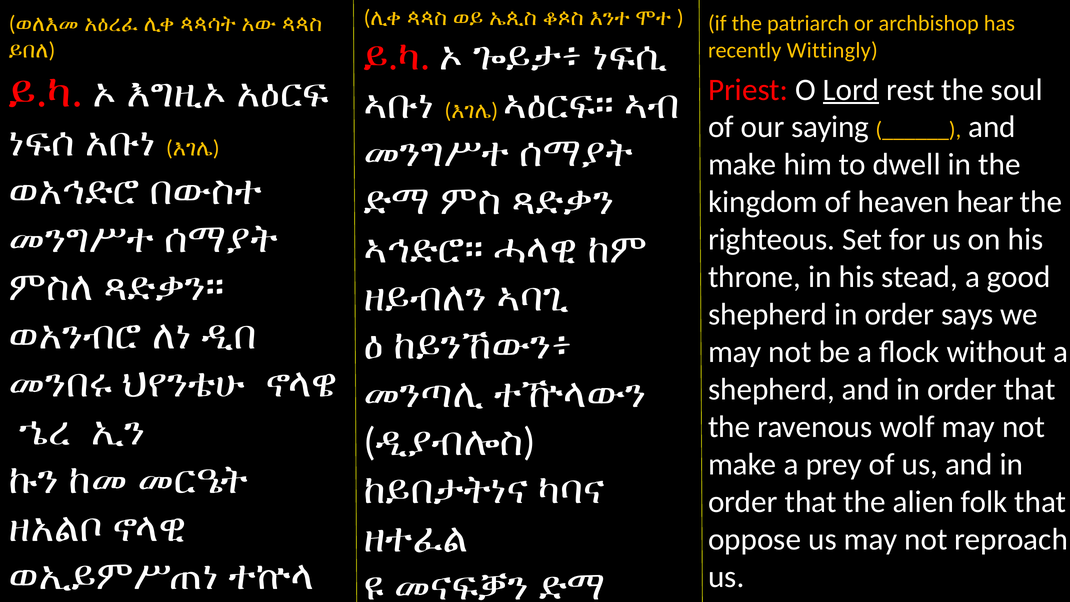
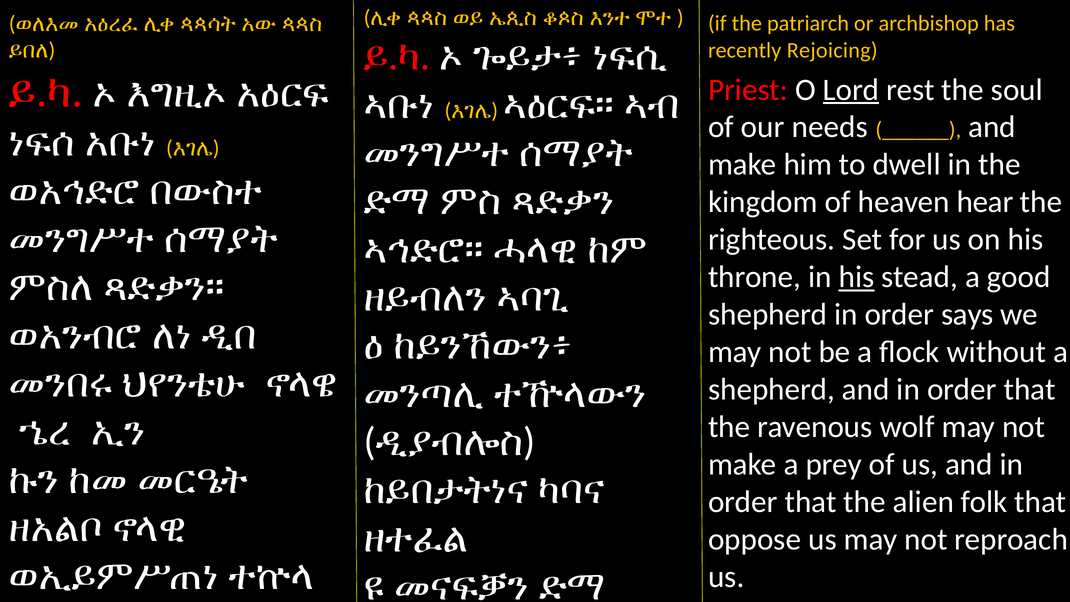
Wittingly: Wittingly -> Rejoicing
saying: saying -> needs
his at (857, 277) underline: none -> present
